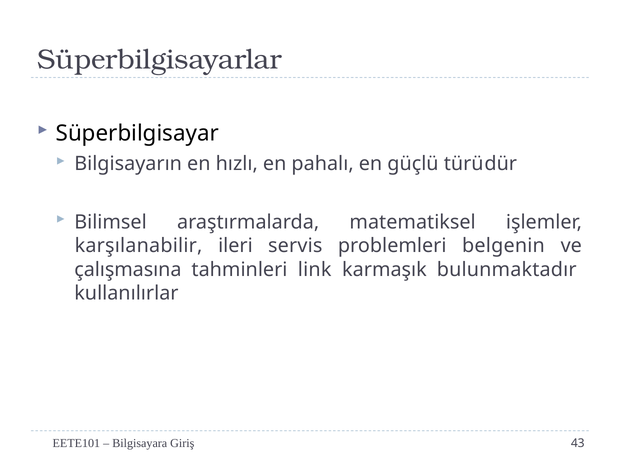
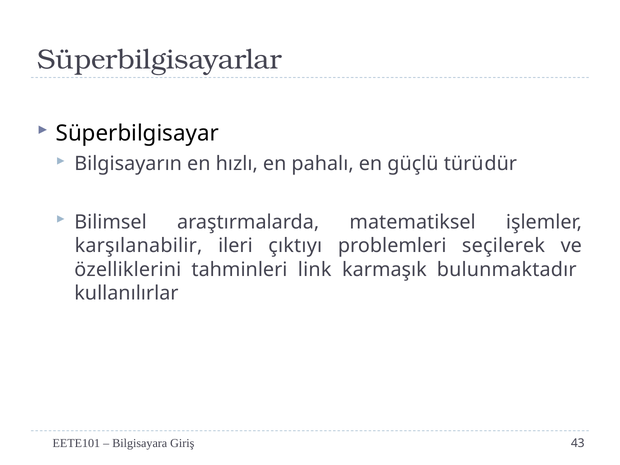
servis: servis -> çıktıyı
belgenin: belgenin -> seçilerek
çalışmasına: çalışmasına -> özelliklerini
